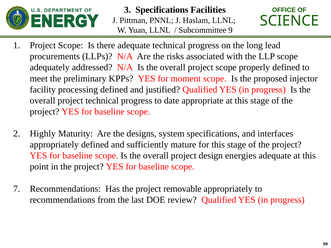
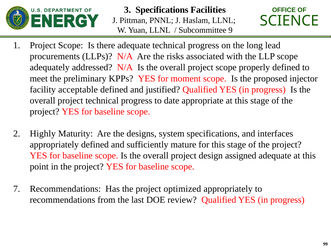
processing: processing -> acceptable
energies: energies -> assigned
removable: removable -> optimized
